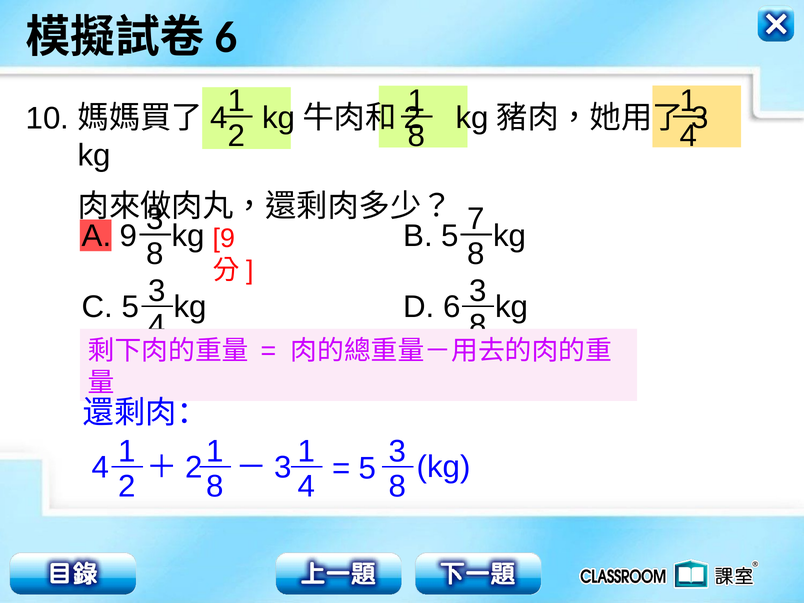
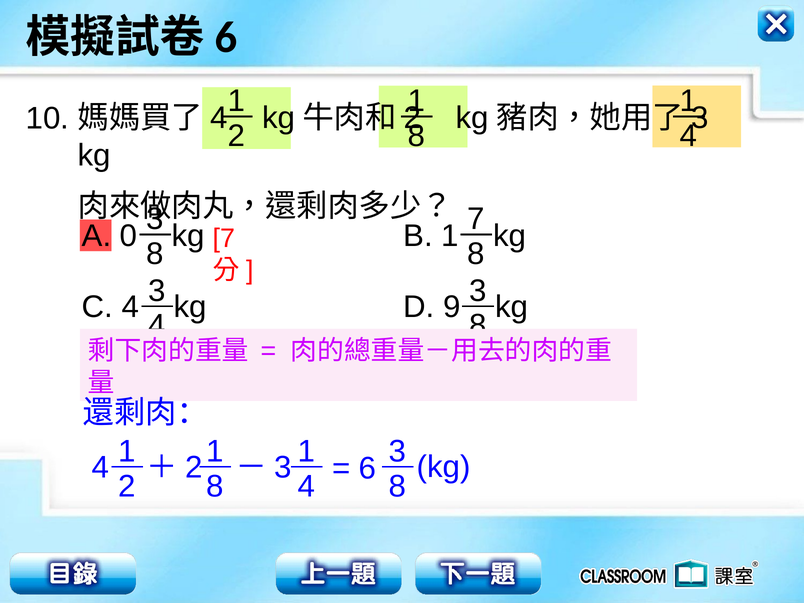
A 9: 9 -> 0
B 5: 5 -> 1
9 at (224, 238): 9 -> 7
C 5: 5 -> 4
6: 6 -> 9
5 at (368, 468): 5 -> 6
